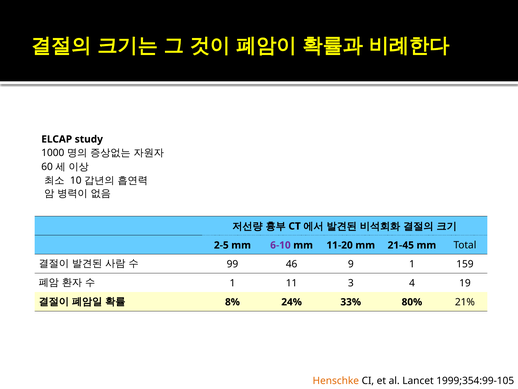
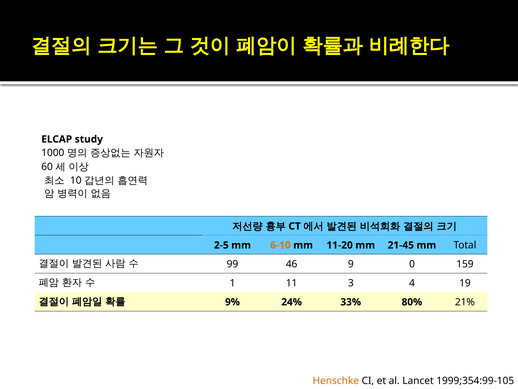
6-10 colour: purple -> orange
9 1: 1 -> 0
8%: 8% -> 9%
